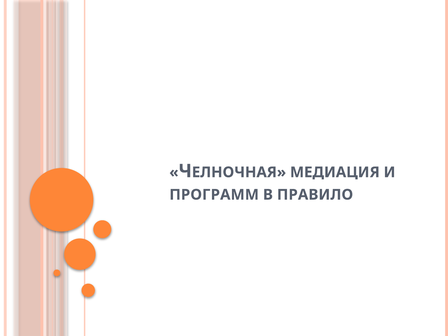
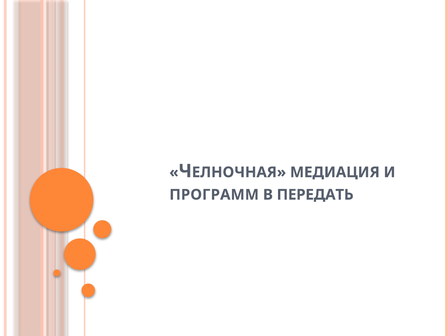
ПРАВИЛО: ПРАВИЛО -> ПЕРЕДАТЬ
